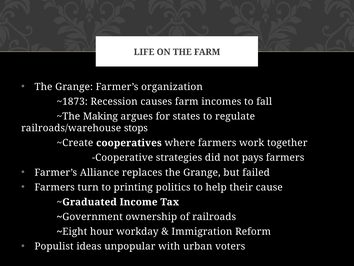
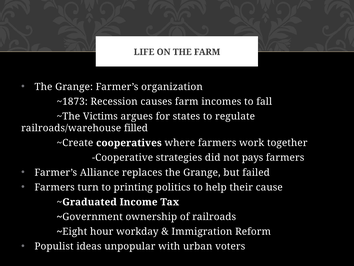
Making: Making -> Victims
stops: stops -> filled
